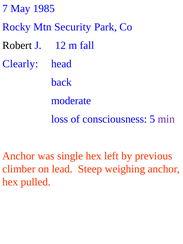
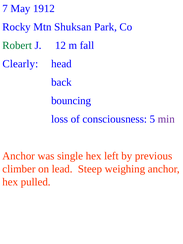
1985: 1985 -> 1912
Security: Security -> Shuksan
Robert colour: black -> green
moderate: moderate -> bouncing
